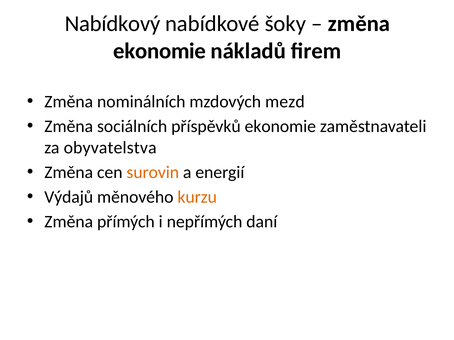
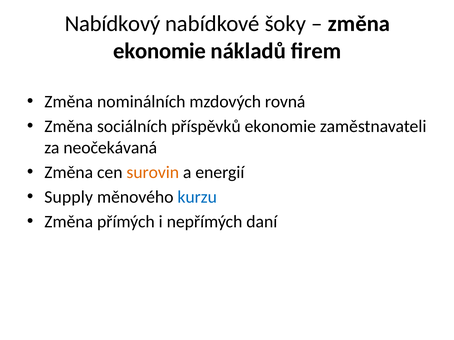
mezd: mezd -> rovná
obyvatelstva: obyvatelstva -> neočekávaná
Výdajů: Výdajů -> Supply
kurzu colour: orange -> blue
